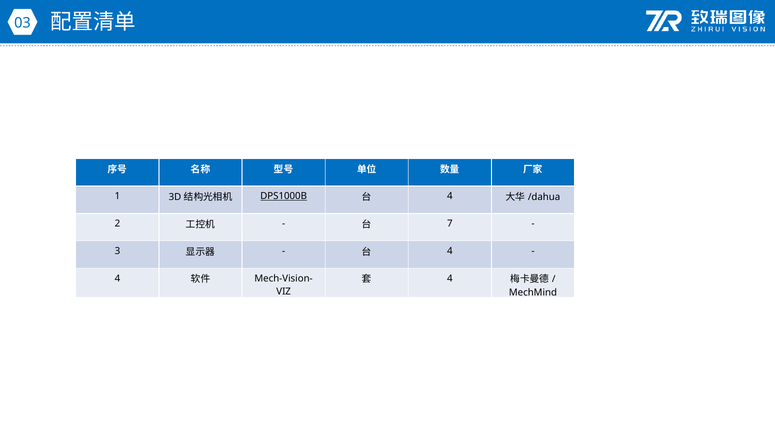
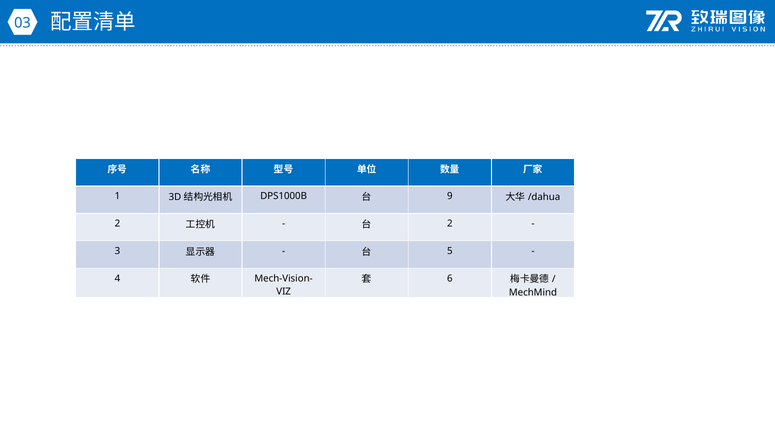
DPS1000B underline: present -> none
4 at (450, 196): 4 -> 9
7 at (450, 223): 7 -> 2
4 at (450, 251): 4 -> 5
4 at (450, 278): 4 -> 6
